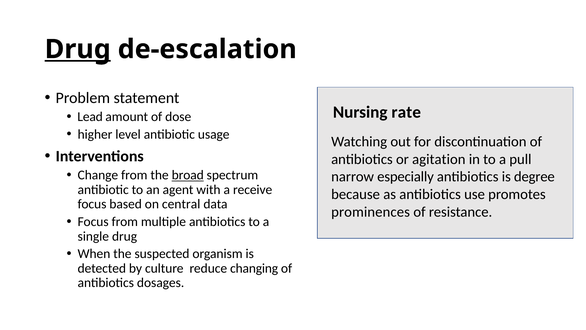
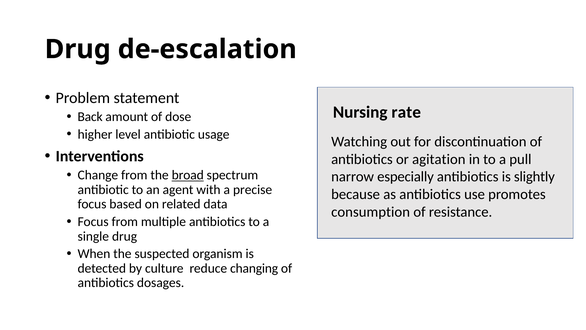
Drug at (78, 49) underline: present -> none
Lead: Lead -> Back
degree: degree -> slightly
receive: receive -> precise
central: central -> related
prominences: prominences -> consumption
